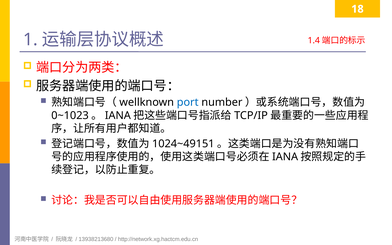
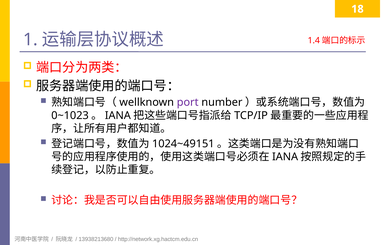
port colour: blue -> purple
